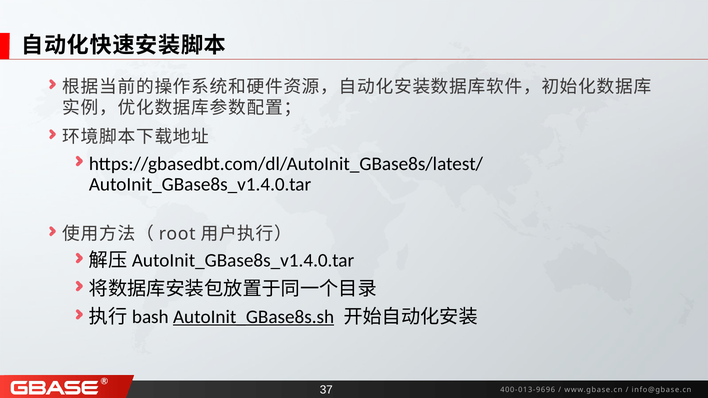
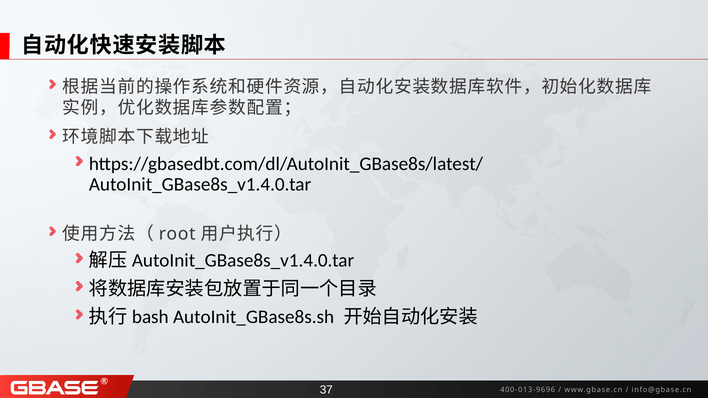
AutoInit_GBase8s.sh underline: present -> none
